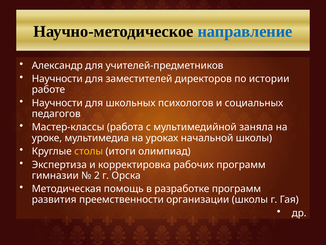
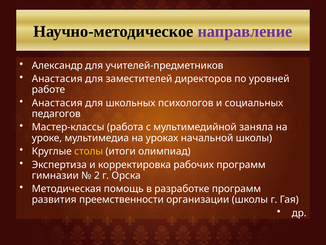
направление colour: blue -> purple
Научности at (57, 79): Научности -> Анастасия
истории: истории -> уровней
Научности at (57, 103): Научности -> Анастасия
